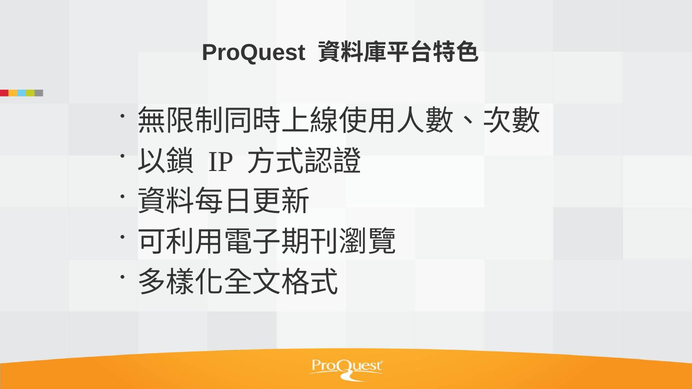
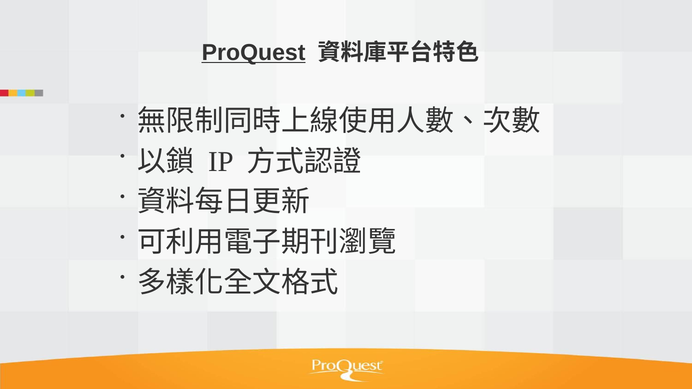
ProQuest underline: none -> present
